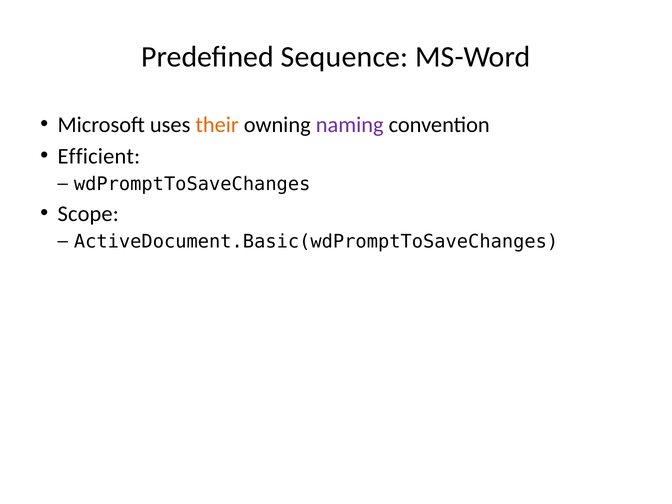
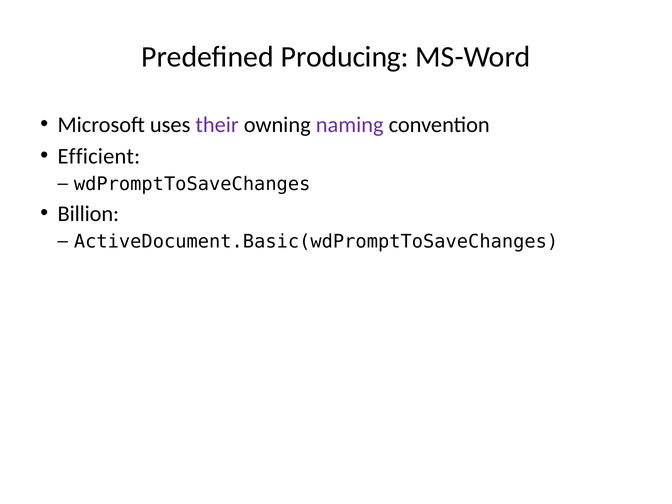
Sequence: Sequence -> Producing
their colour: orange -> purple
Scope: Scope -> Billion
